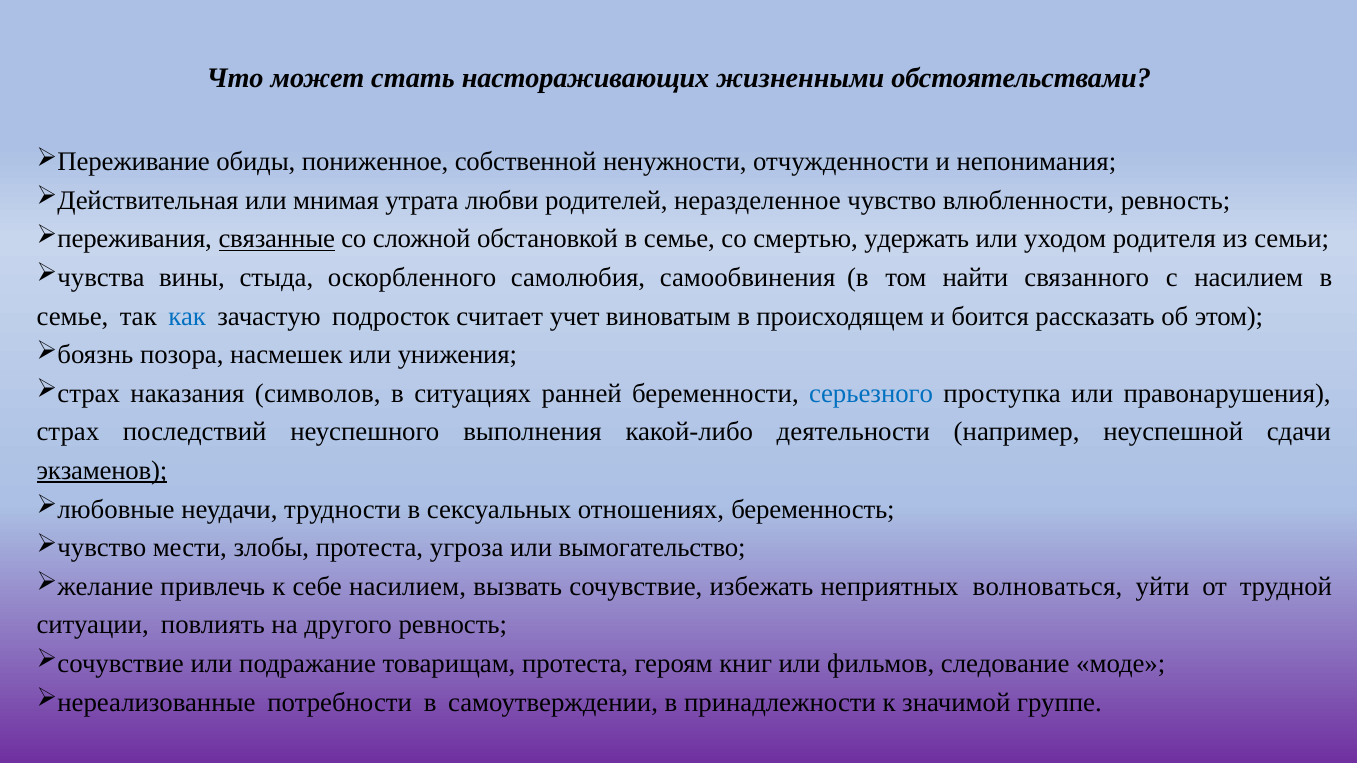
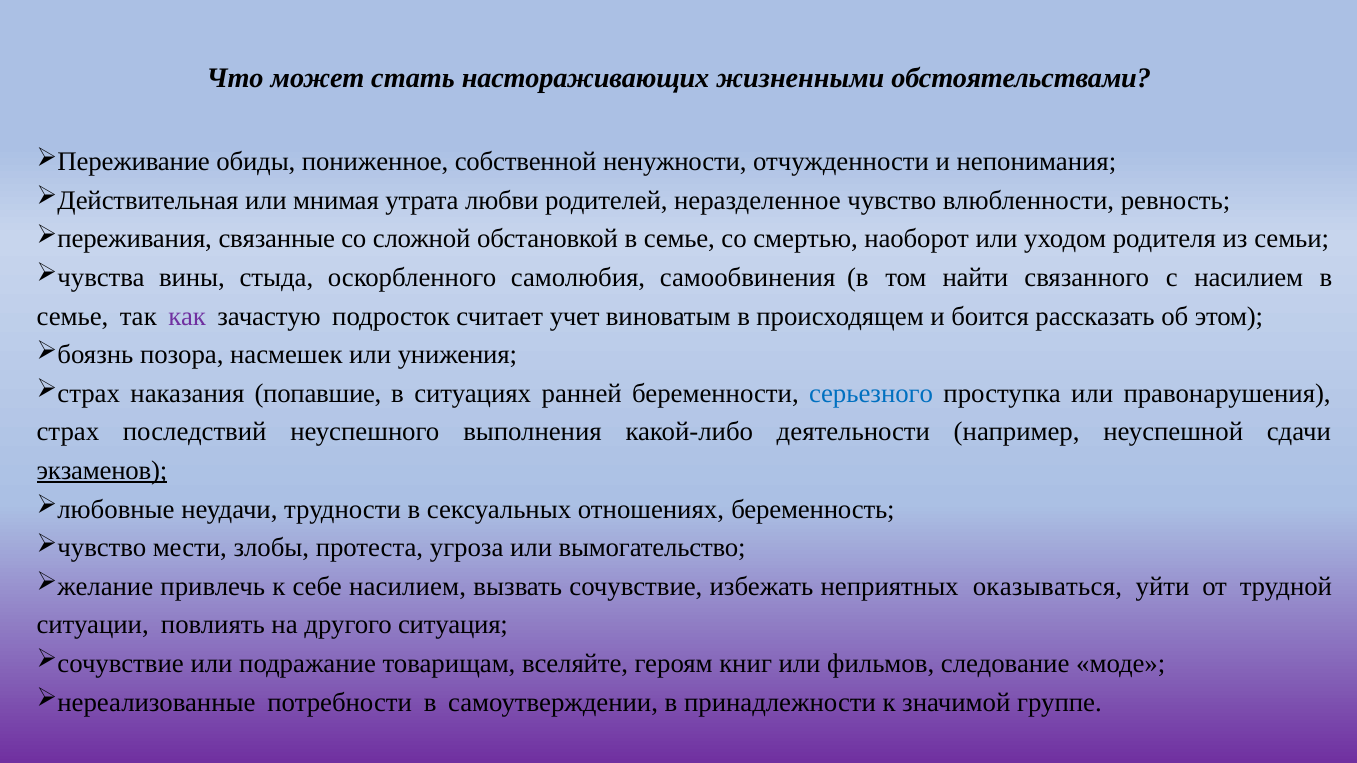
связанные underline: present -> none
удержать: удержать -> наоборот
как colour: blue -> purple
символов: символов -> попавшие
волноваться: волноваться -> оказываться
другого ревность: ревность -> ситуация
товарищам протеста: протеста -> вселяйте
